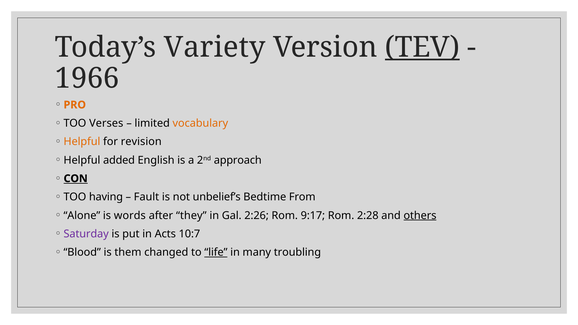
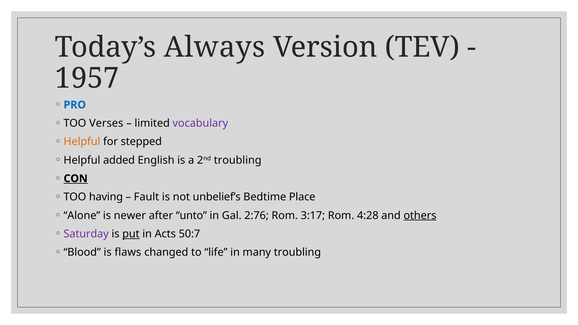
Variety: Variety -> Always
TEV underline: present -> none
1966: 1966 -> 1957
PRO colour: orange -> blue
vocabulary colour: orange -> purple
revision: revision -> stepped
2nd approach: approach -> troubling
From: From -> Place
words: words -> newer
they: they -> unto
2:26: 2:26 -> 2:76
9:17: 9:17 -> 3:17
2:28: 2:28 -> 4:28
put underline: none -> present
10:7: 10:7 -> 50:7
them: them -> flaws
life underline: present -> none
